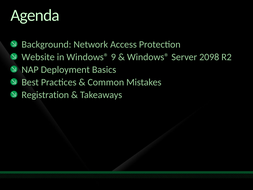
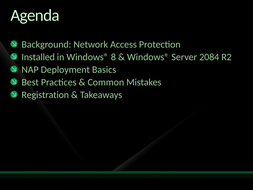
Website: Website -> Installed
9: 9 -> 8
2098: 2098 -> 2084
